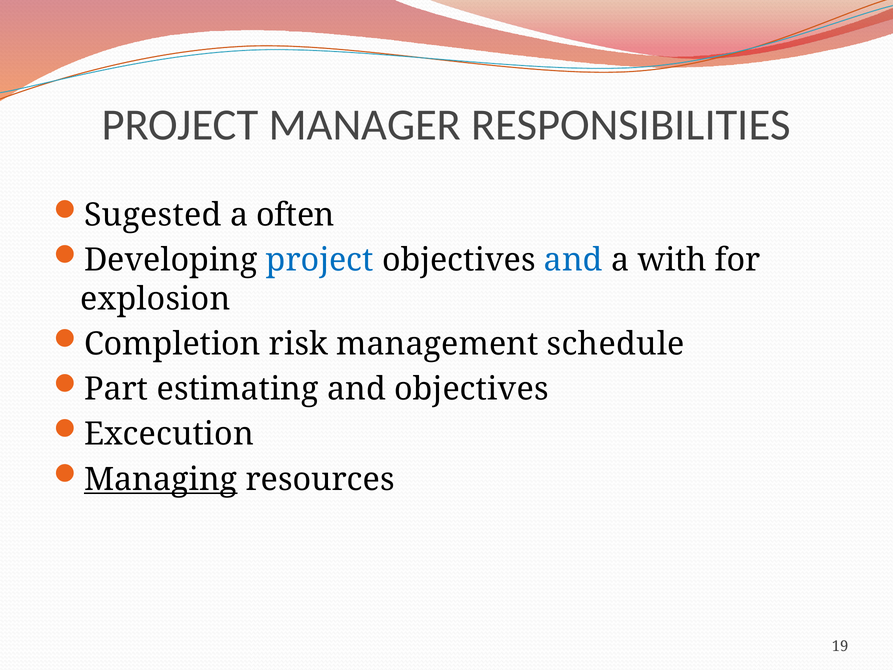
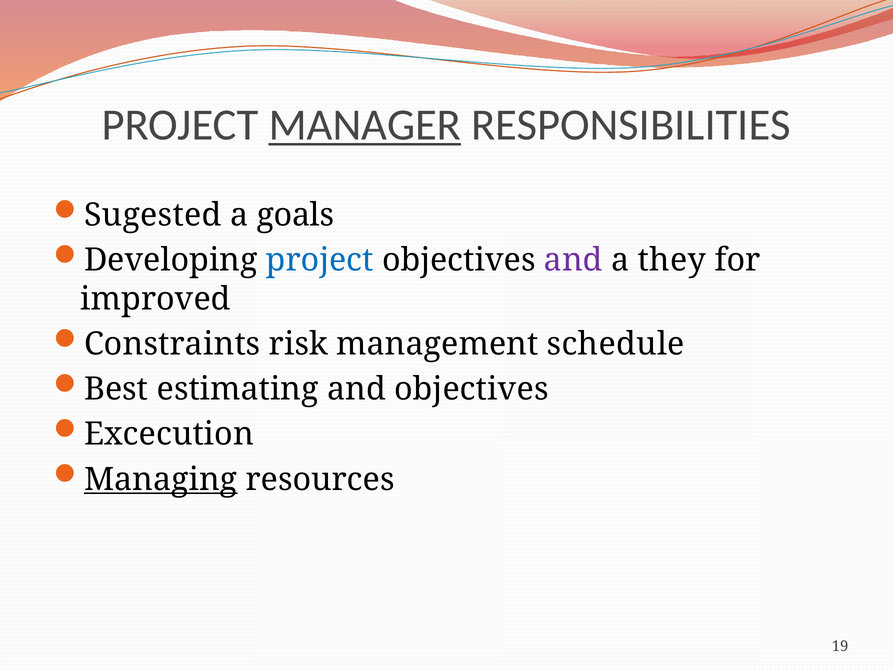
MANAGER underline: none -> present
often: often -> goals
and at (573, 260) colour: blue -> purple
with: with -> they
explosion: explosion -> improved
Completion: Completion -> Constraints
Part: Part -> Best
